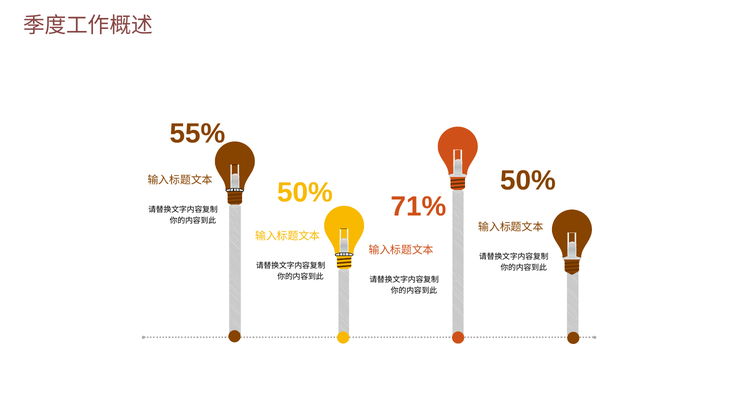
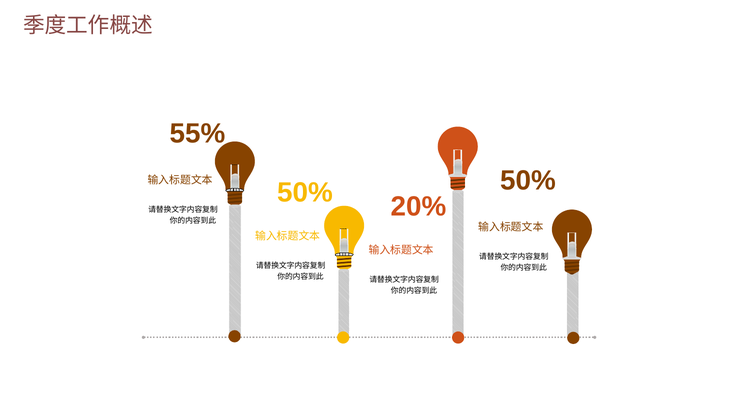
71%: 71% -> 20%
